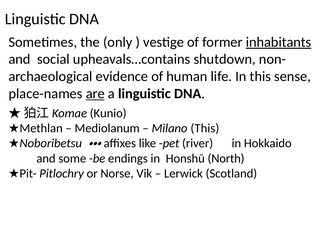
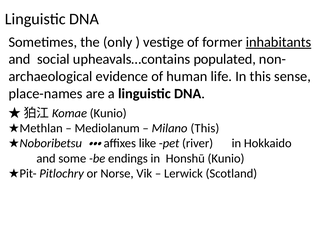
shutdown: shutdown -> populated
are underline: present -> none
Honshū North: North -> Kunio
